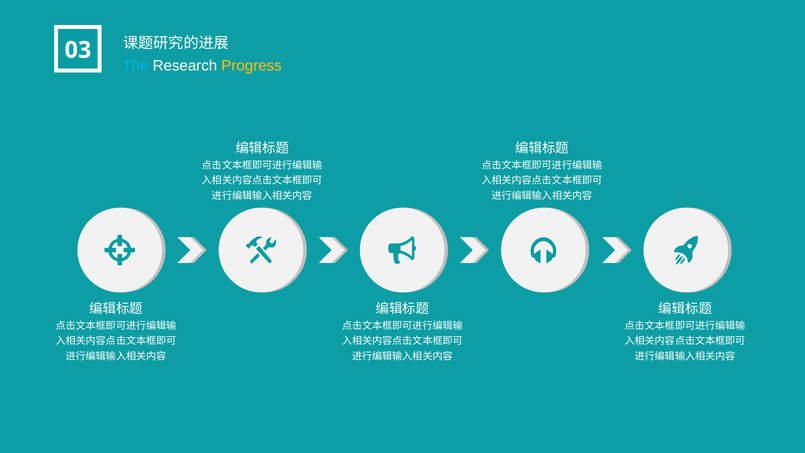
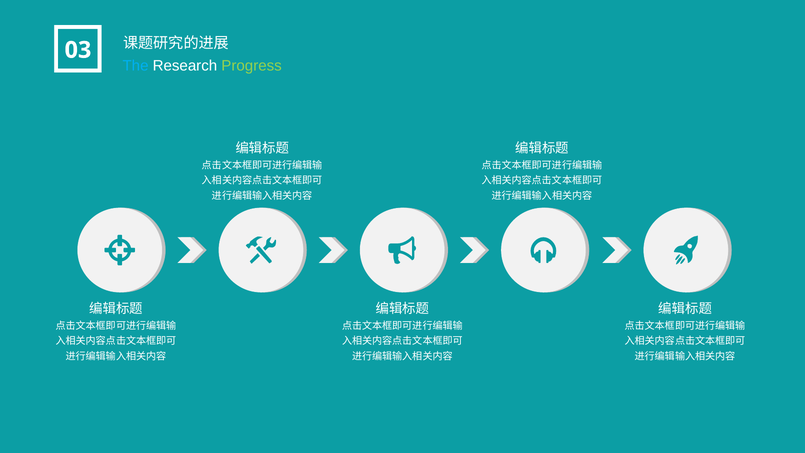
Progress colour: yellow -> light green
